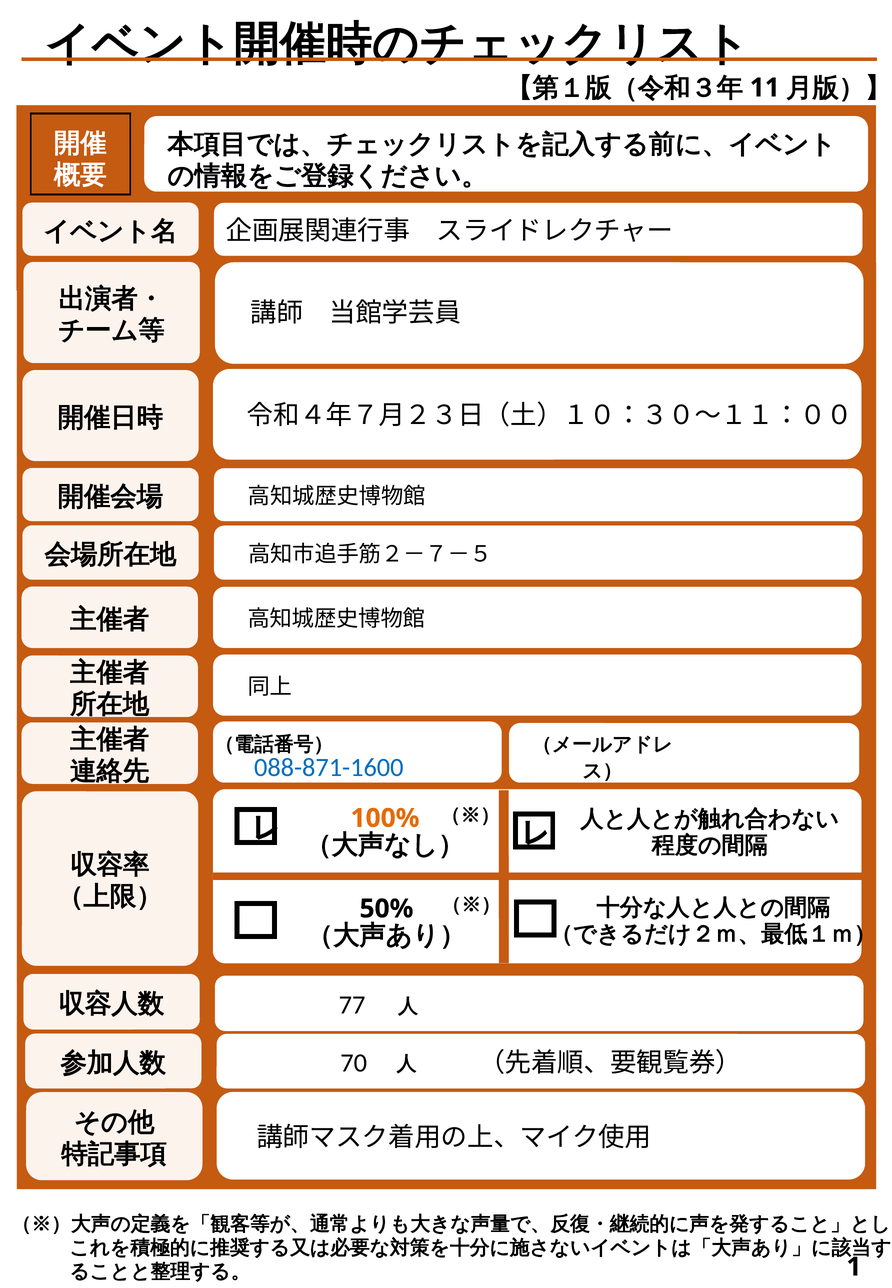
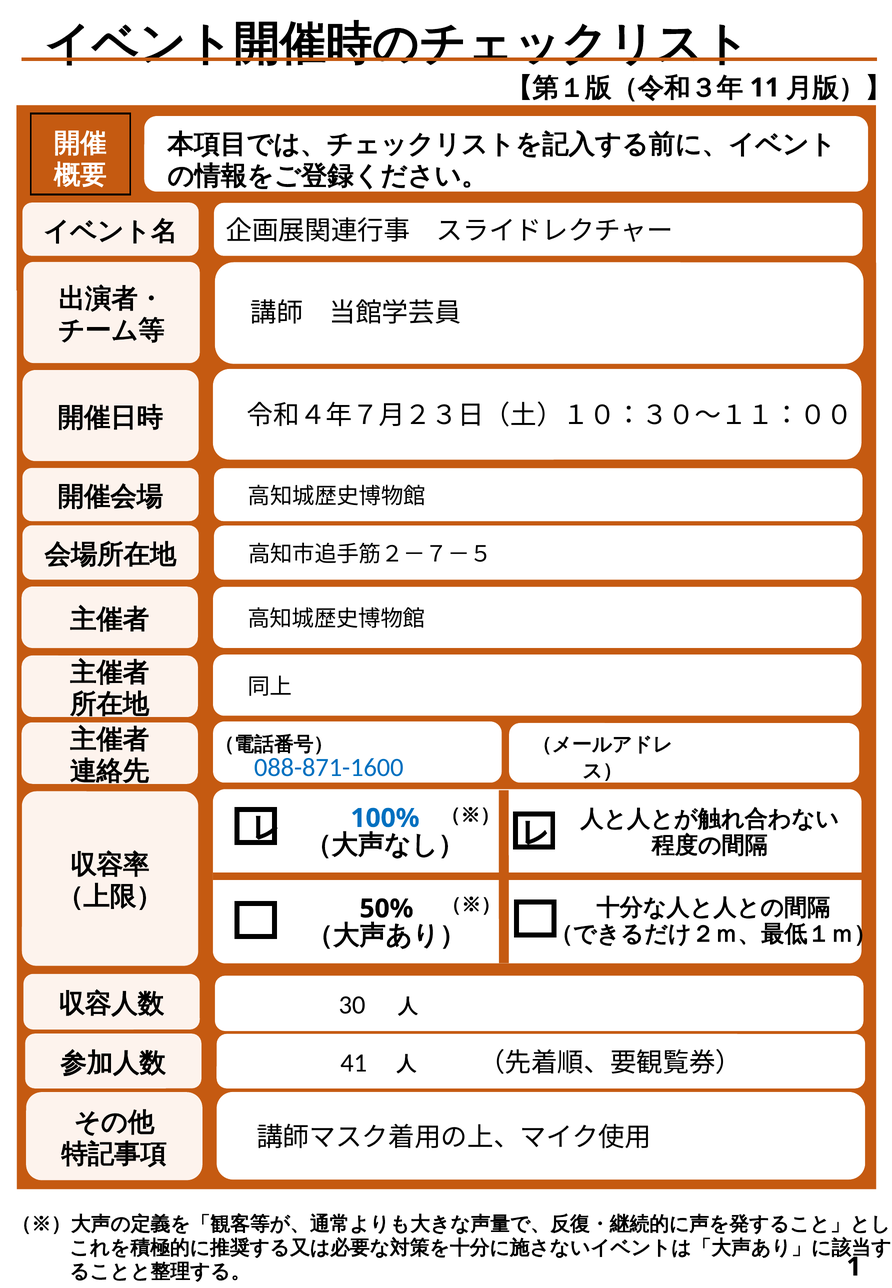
100% colour: orange -> blue
77: 77 -> 30
70: 70 -> 41
